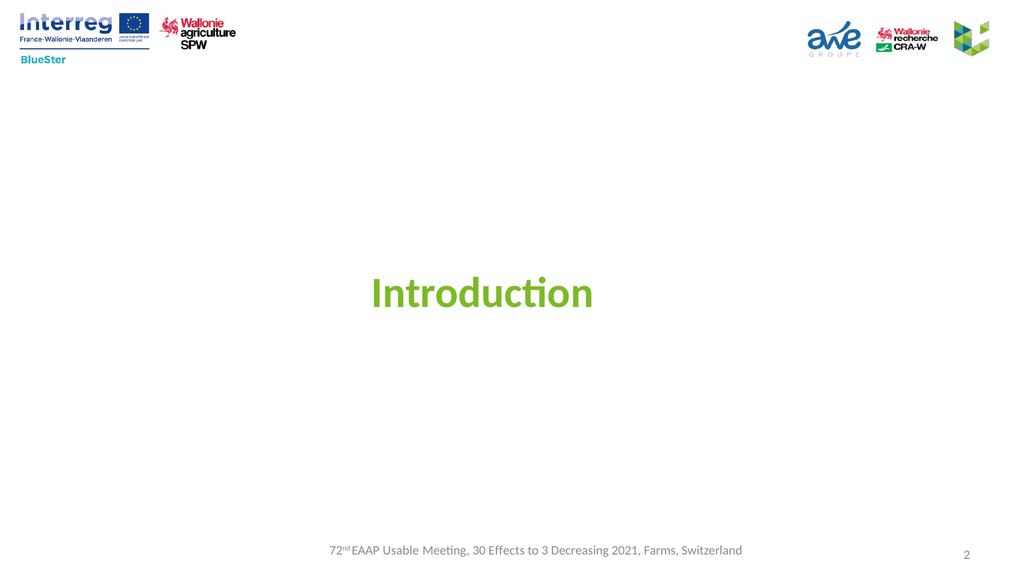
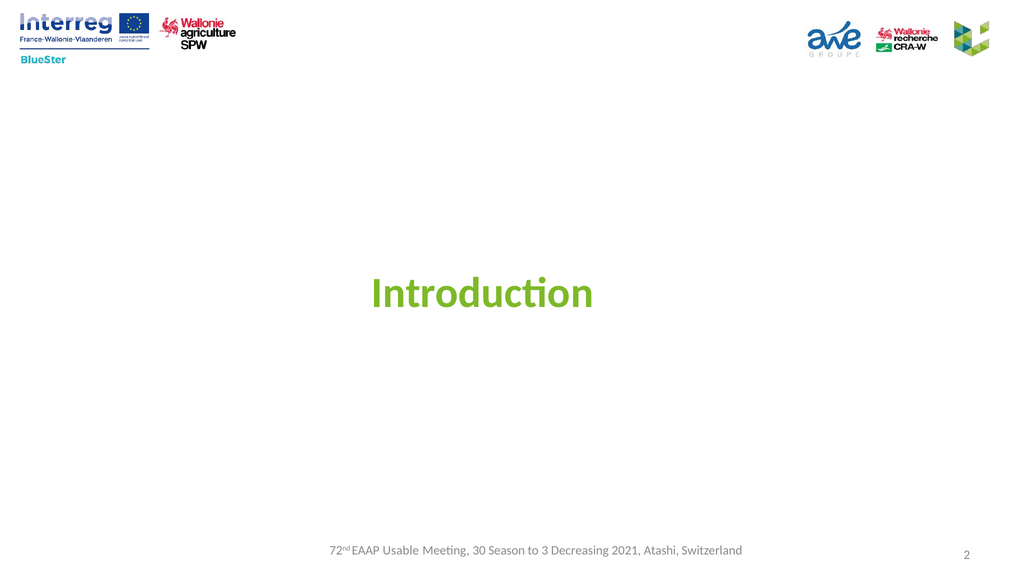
Effects: Effects -> Season
Farms: Farms -> Atashi
